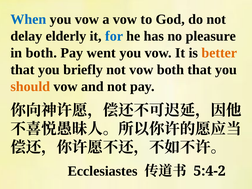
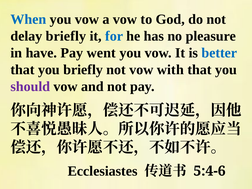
delay elderly: elderly -> briefly
in both: both -> have
better colour: orange -> blue
vow both: both -> with
should colour: orange -> purple
5:4-2: 5:4-2 -> 5:4-6
